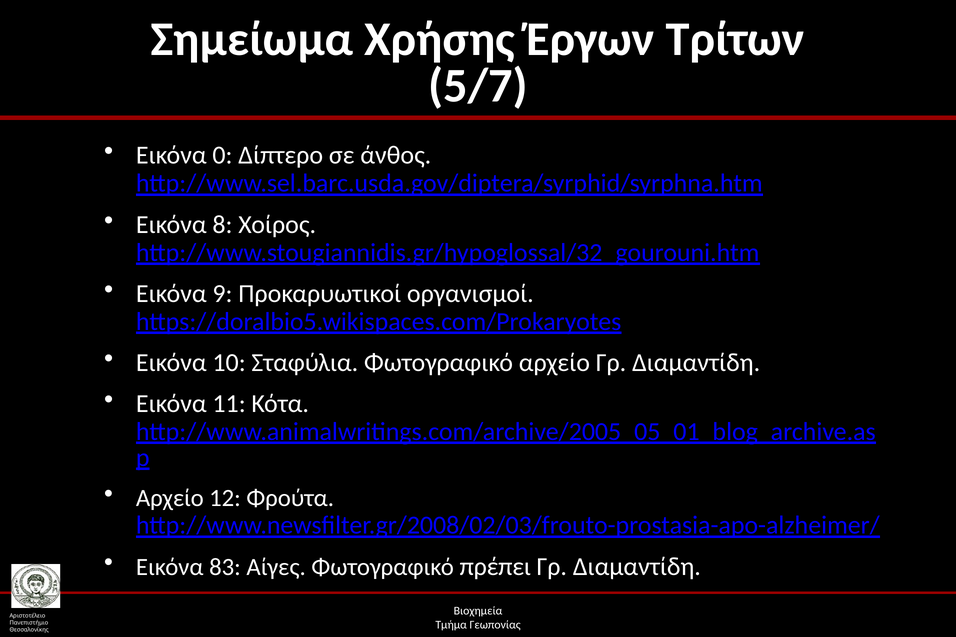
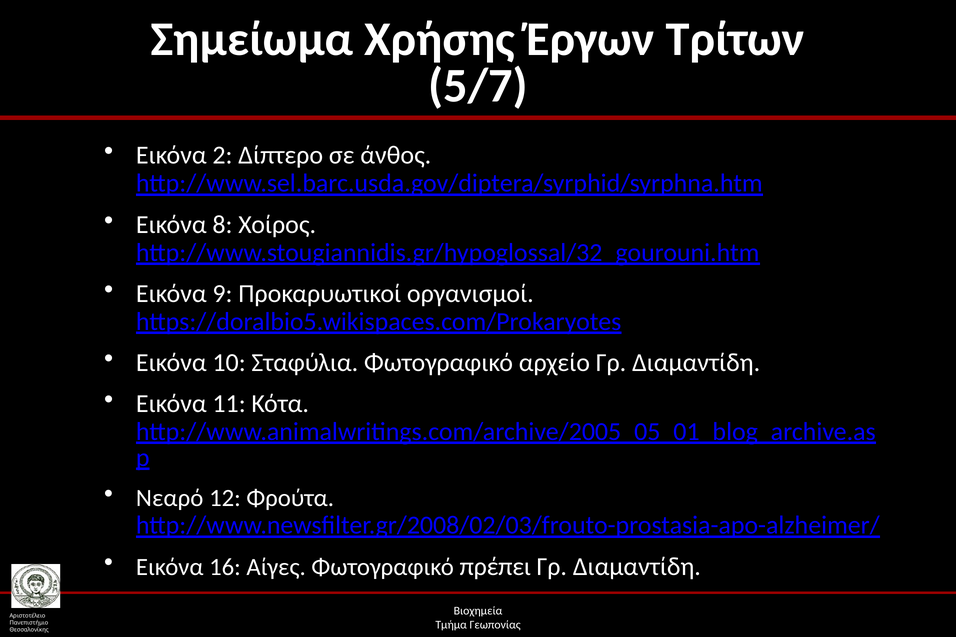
0: 0 -> 2
Αρχείο at (170, 498): Αρχείο -> Νεαρό
83: 83 -> 16
